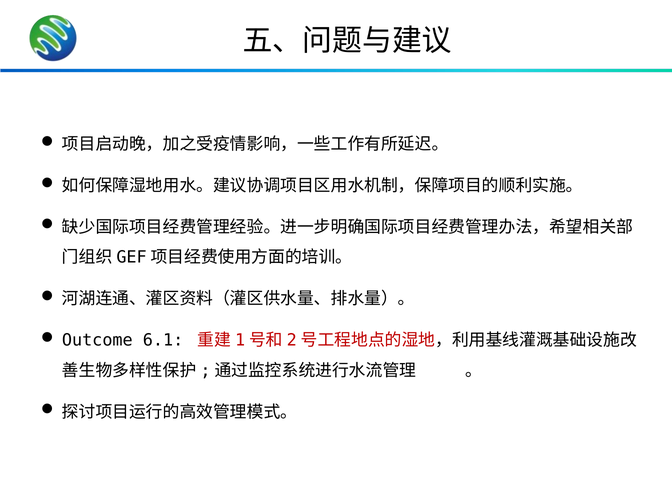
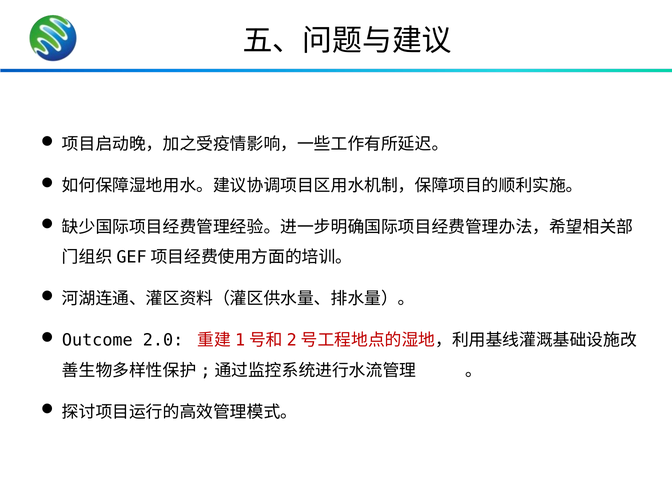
6.1: 6.1 -> 2.0
